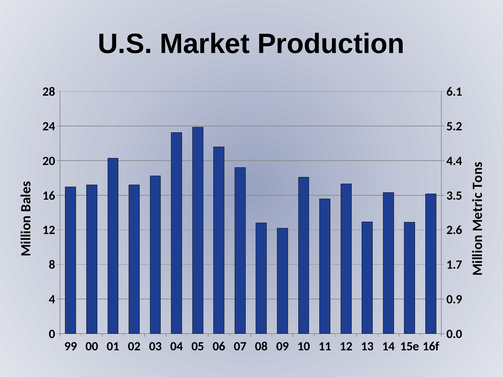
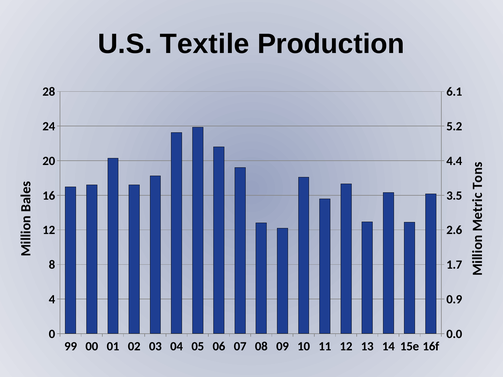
Market: Market -> Textile
